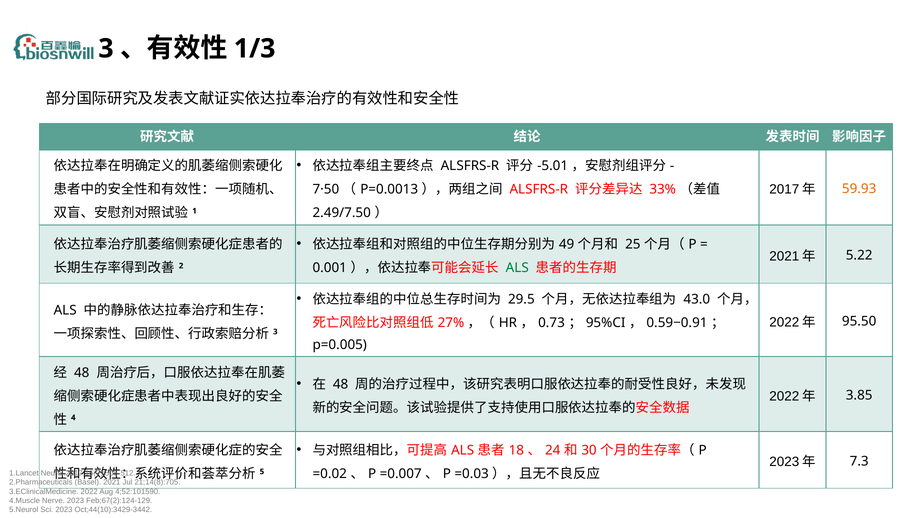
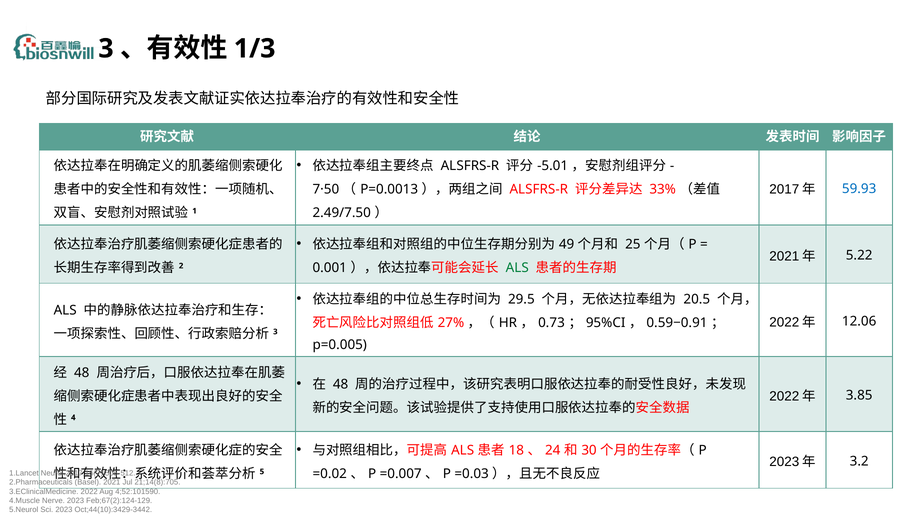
59.93 colour: orange -> blue
43.0: 43.0 -> 20.5
95.50: 95.50 -> 12.06
7.3: 7.3 -> 3.2
